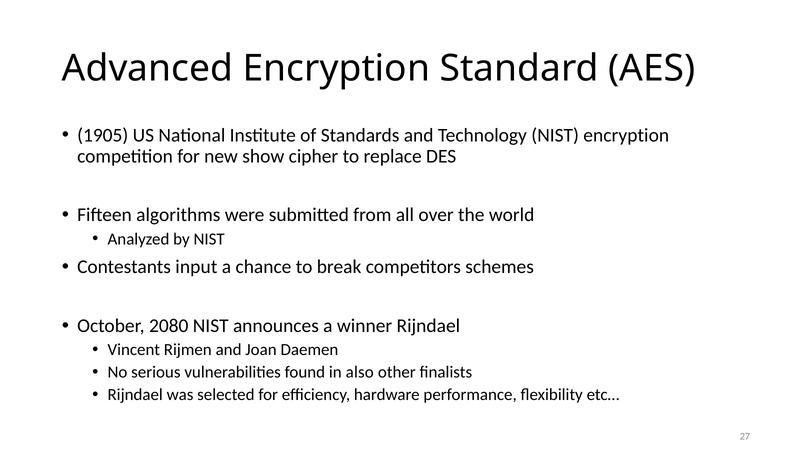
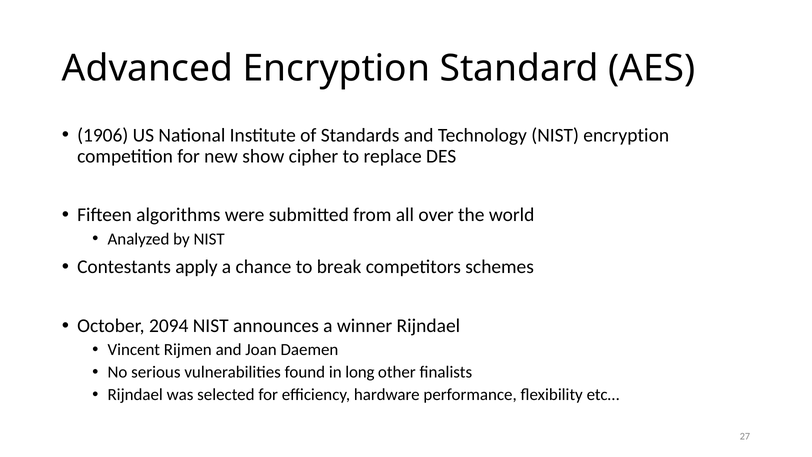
1905: 1905 -> 1906
input: input -> apply
2080: 2080 -> 2094
also: also -> long
